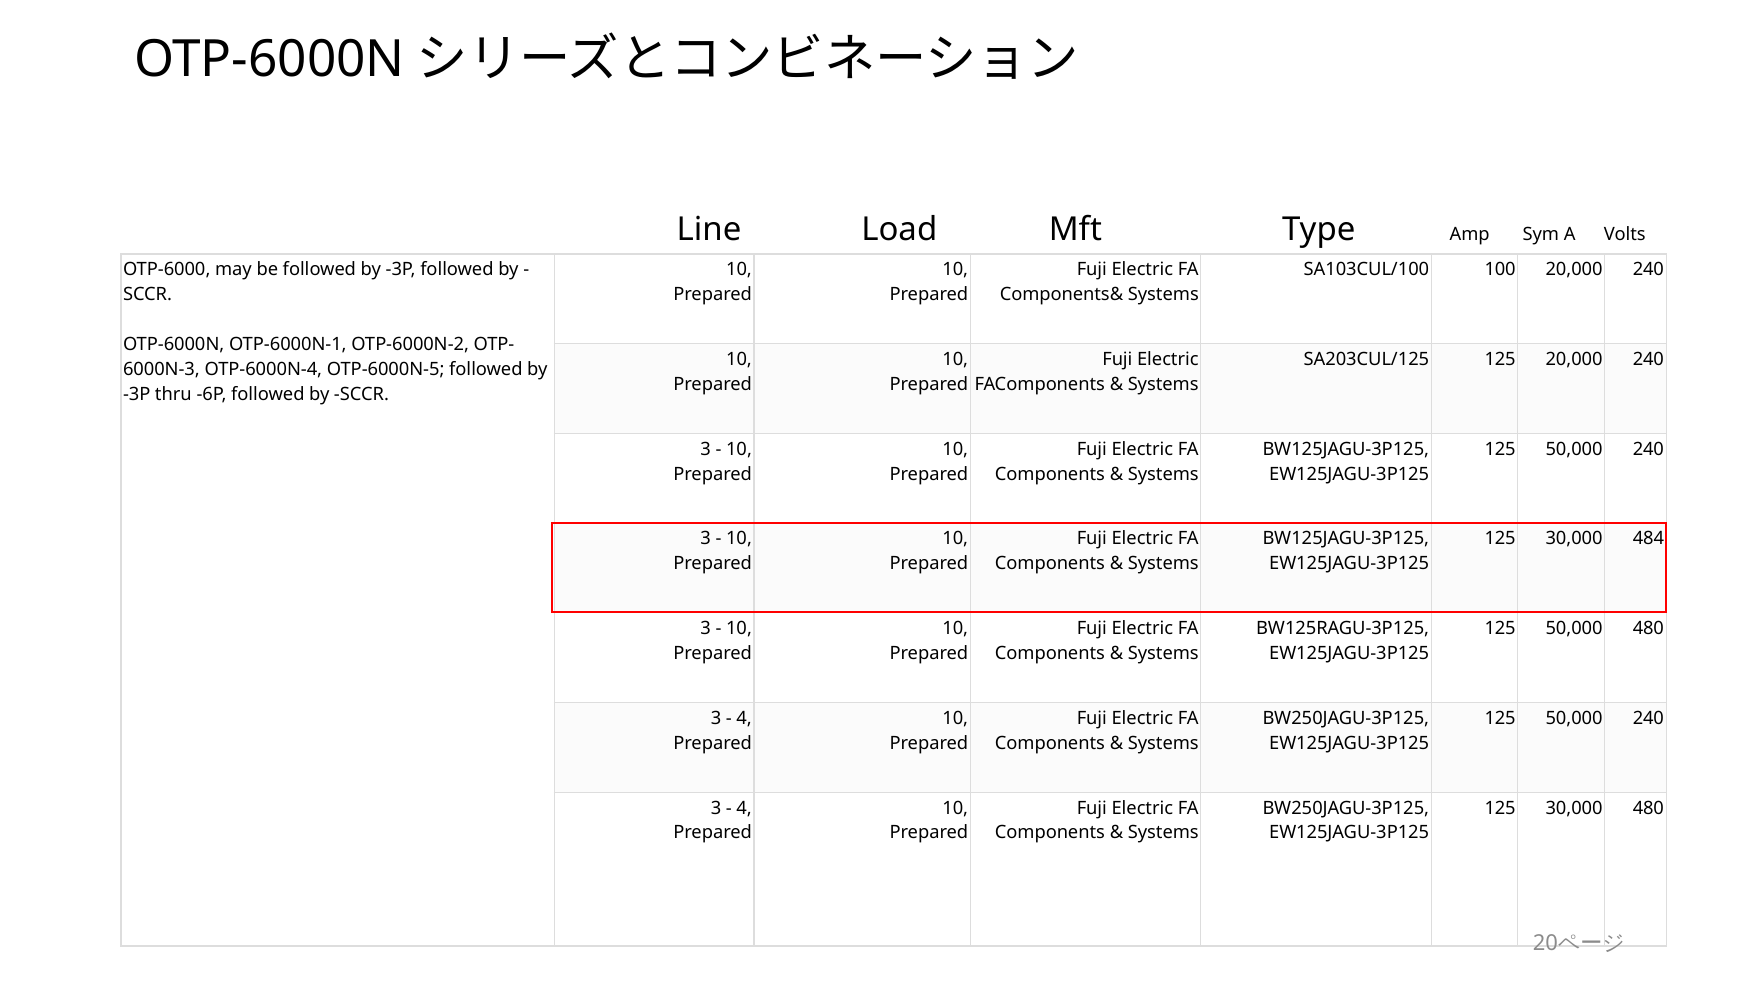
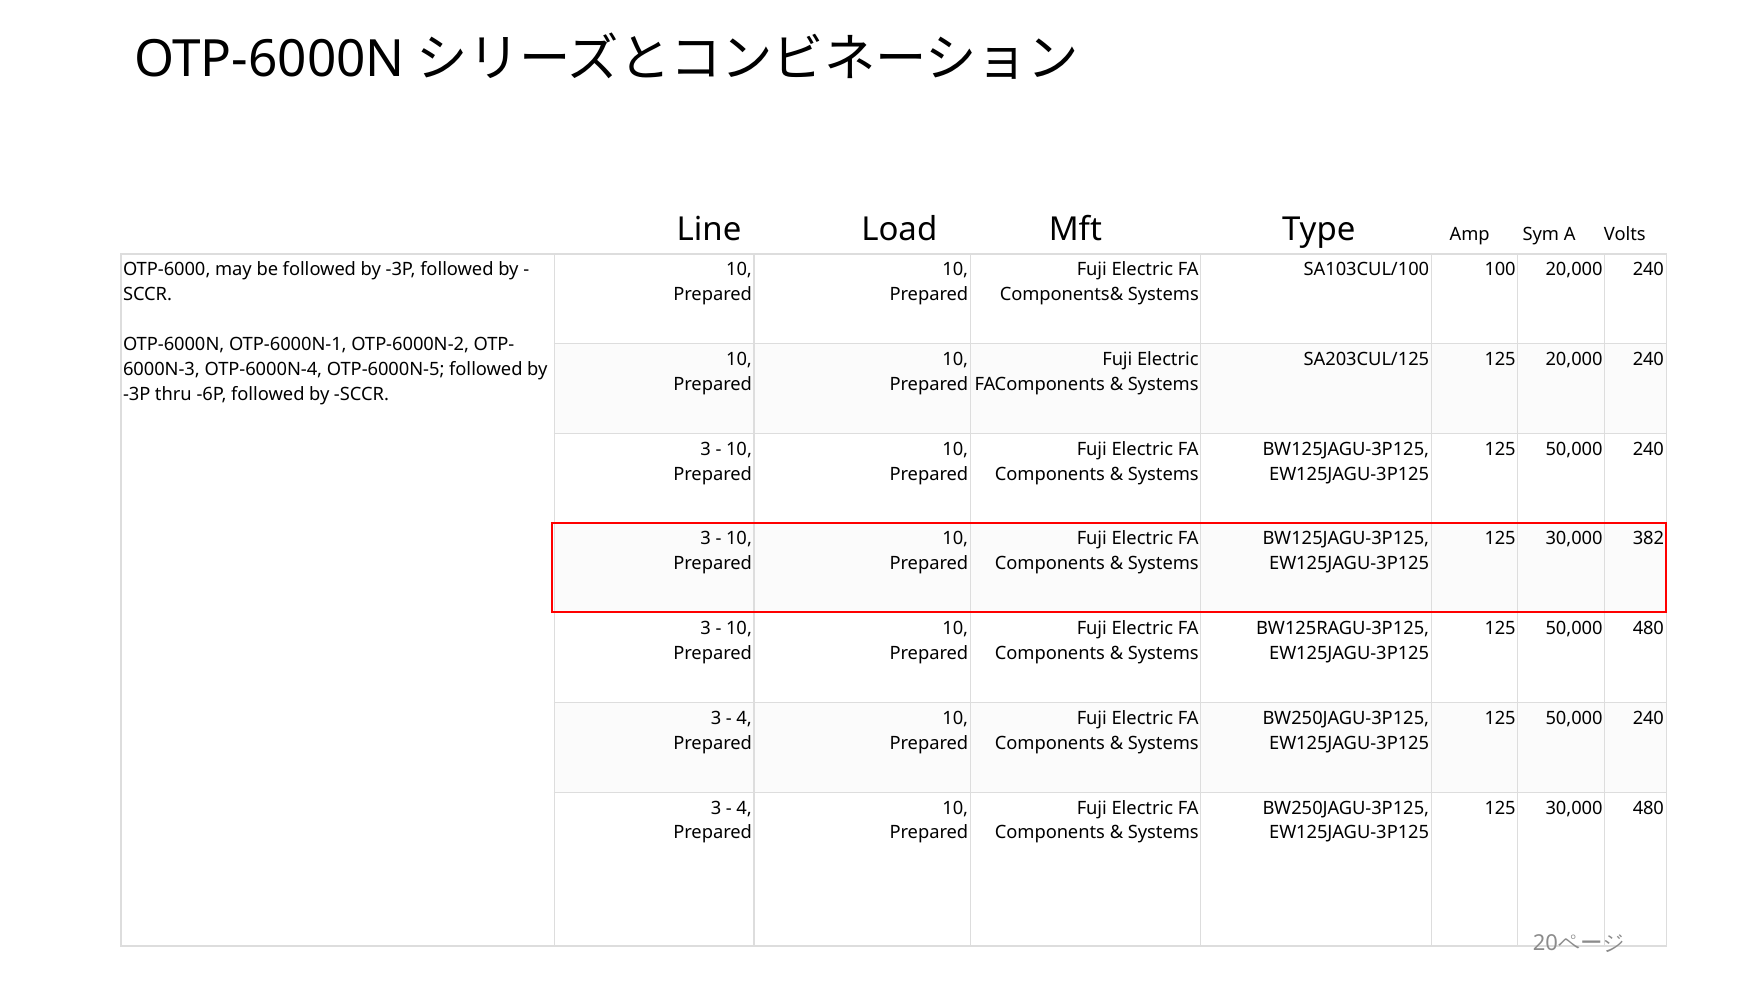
484: 484 -> 382
